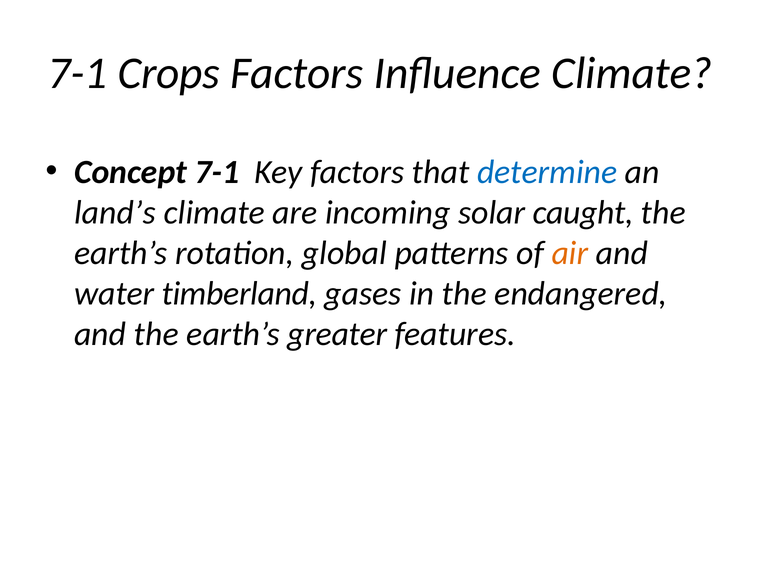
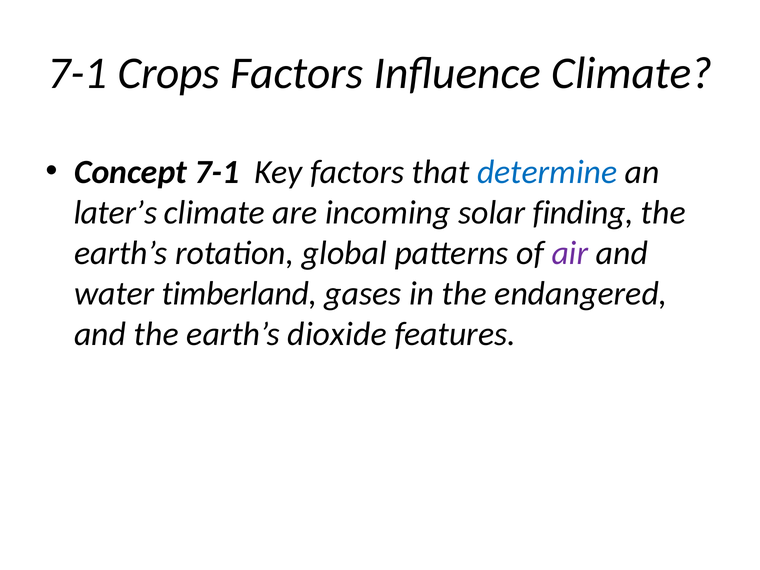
land’s: land’s -> later’s
caught: caught -> finding
air colour: orange -> purple
greater: greater -> dioxide
